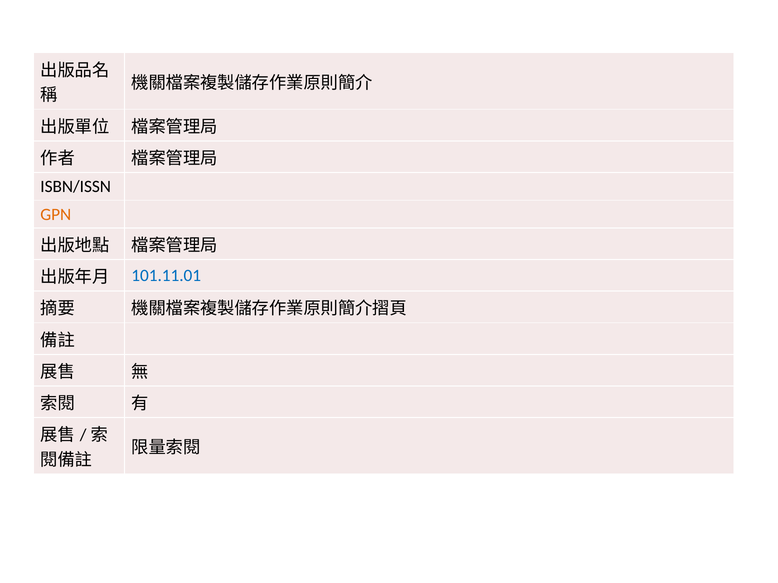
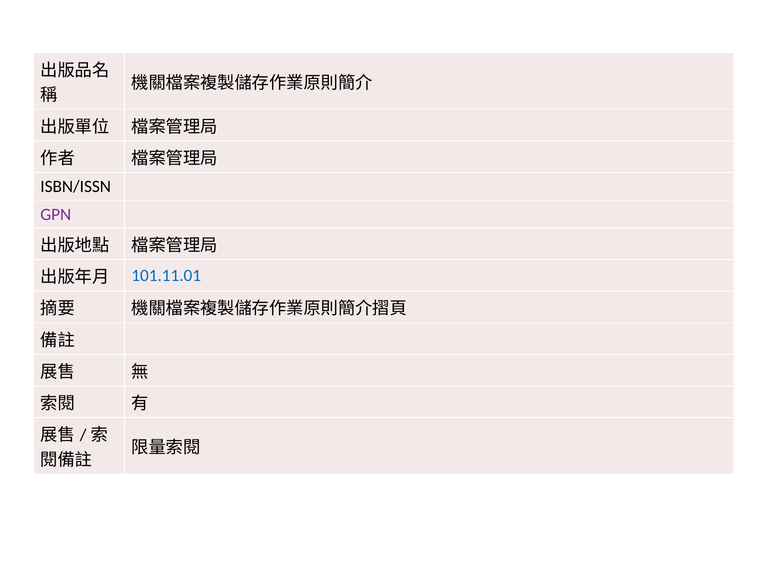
GPN colour: orange -> purple
